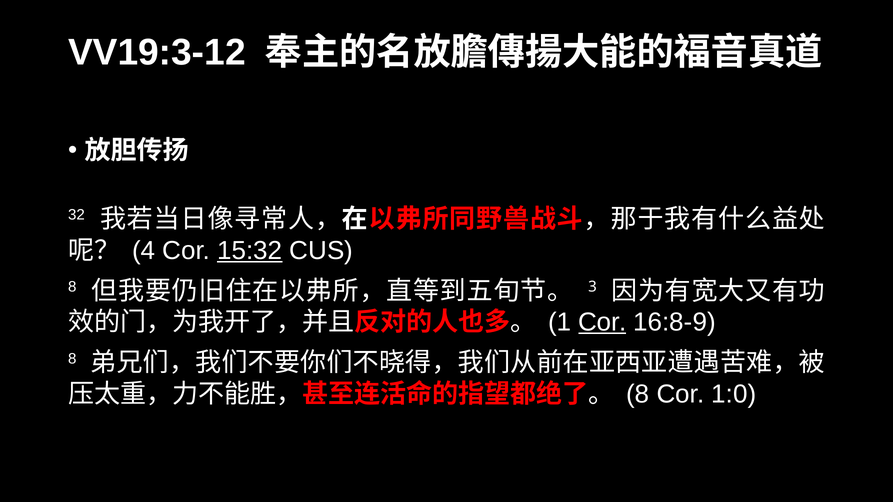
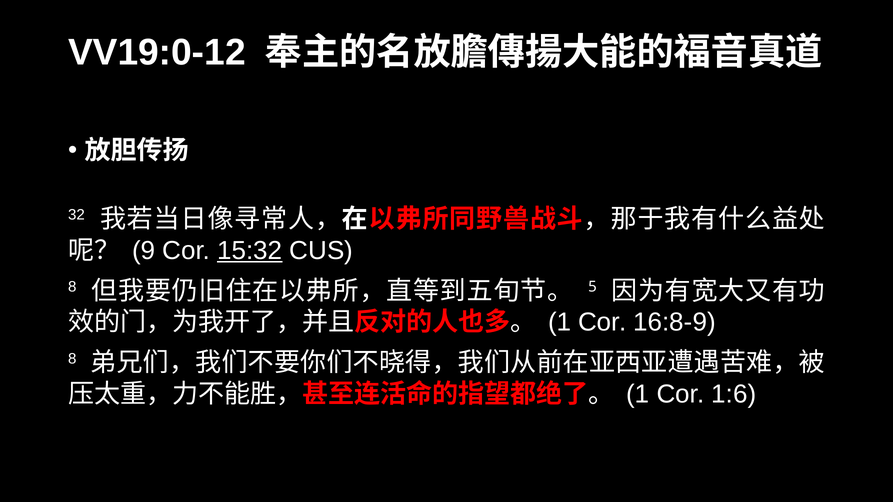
VV19:3-12: VV19:3-12 -> VV19:0-12
4: 4 -> 9
3: 3 -> 5
Cor at (602, 322) underline: present -> none
8 at (638, 394): 8 -> 1
1:0: 1:0 -> 1:6
